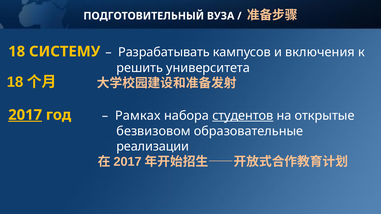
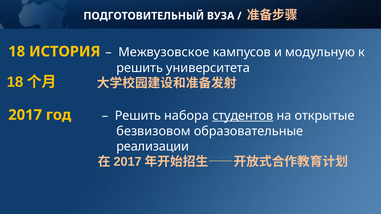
СИСТЕМУ: СИСТЕМУ -> ИСТОРИЯ
Разрабатывать: Разрабатывать -> Межвузовское
включения: включения -> модульную
2017 underline: present -> none
Рамках at (138, 116): Рамках -> Решить
